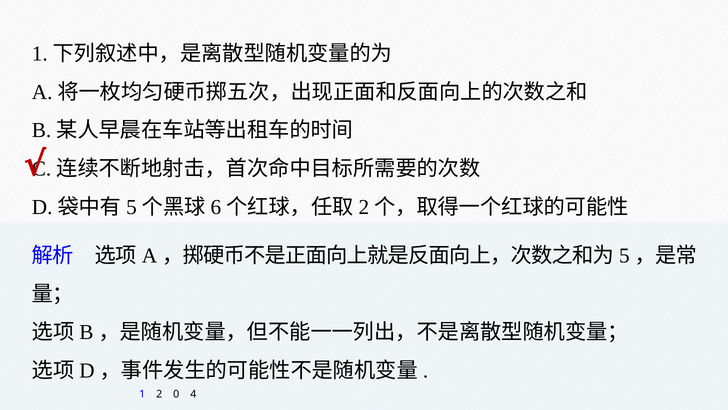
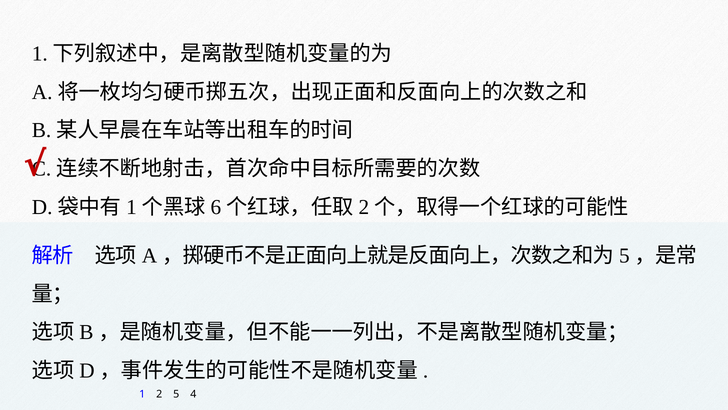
5 at (132, 207): 5 -> 1
2 0: 0 -> 5
